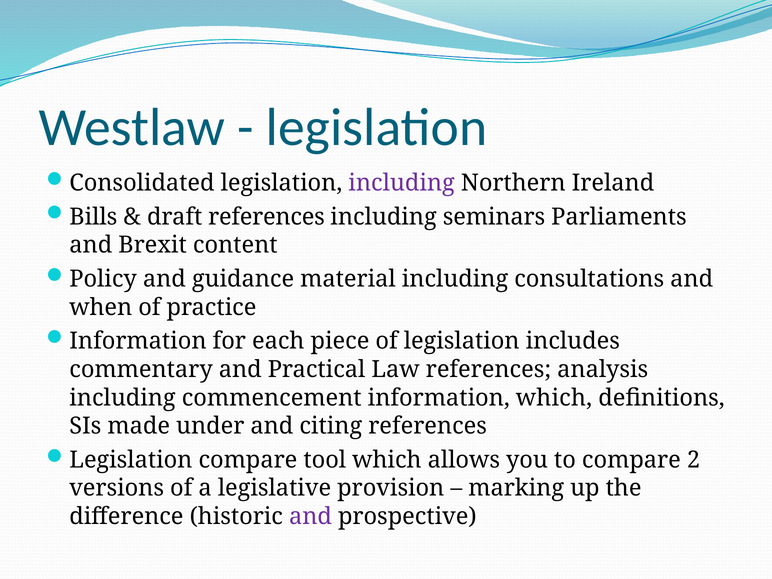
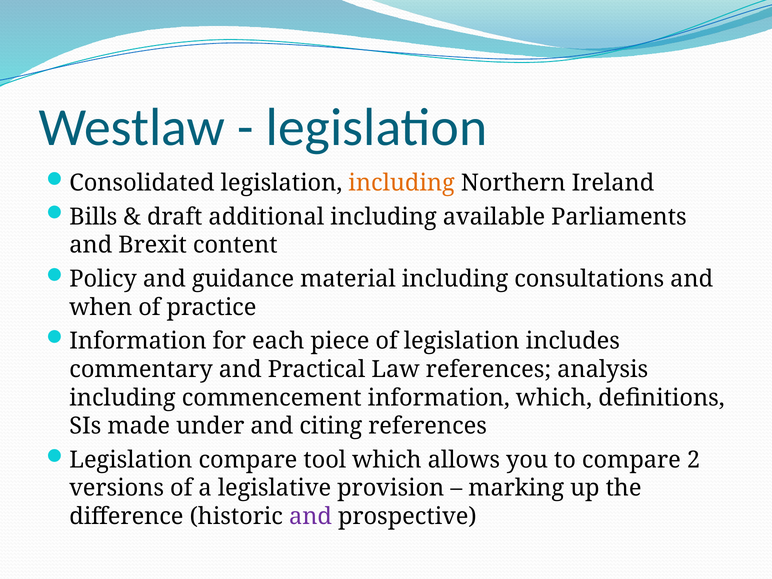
including at (402, 183) colour: purple -> orange
draft references: references -> additional
seminars: seminars -> available
